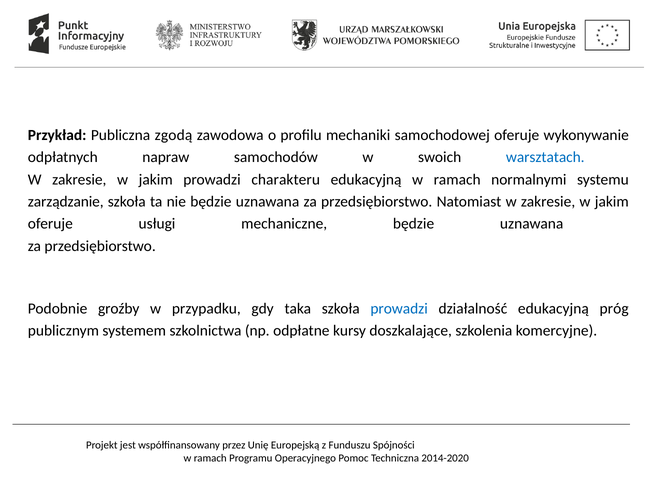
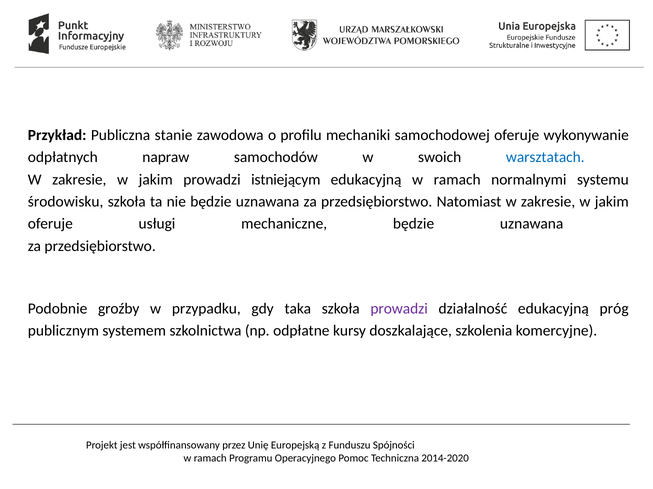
zgodą: zgodą -> stanie
charakteru: charakteru -> istniejącym
zarządzanie: zarządzanie -> środowisku
prowadzi at (399, 309) colour: blue -> purple
